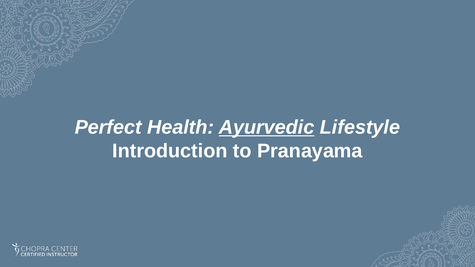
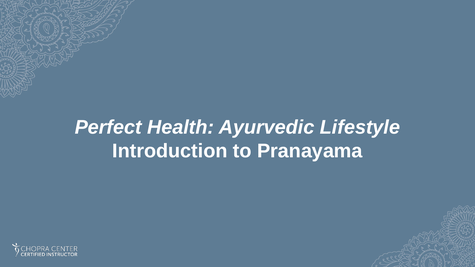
Ayurvedic underline: present -> none
